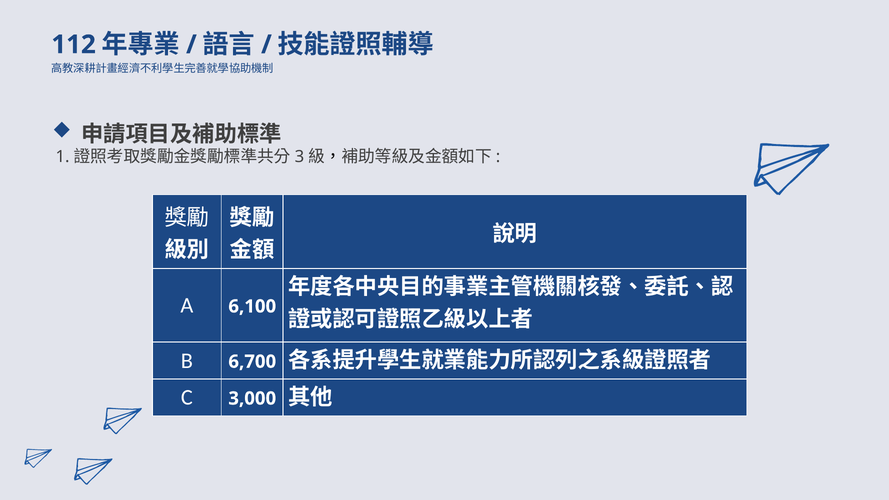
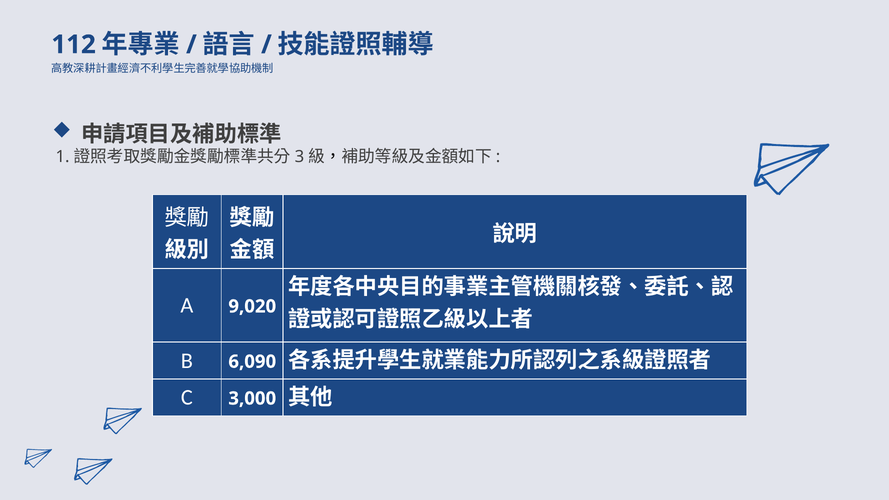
6,100: 6,100 -> 9,020
6,700: 6,700 -> 6,090
